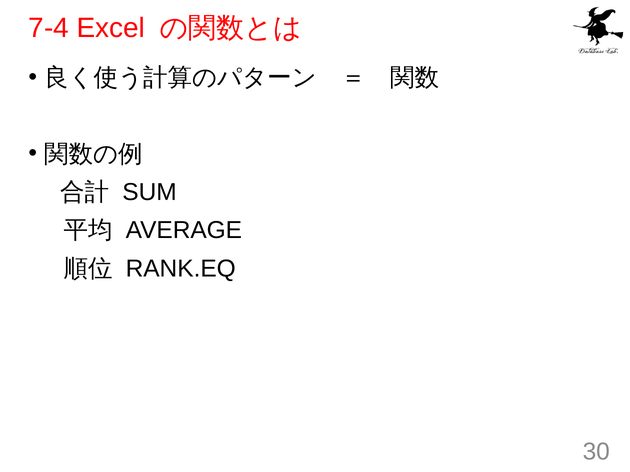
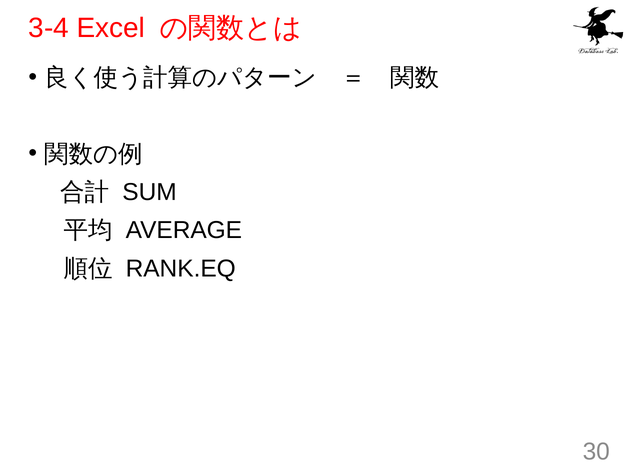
7-4: 7-4 -> 3-4
